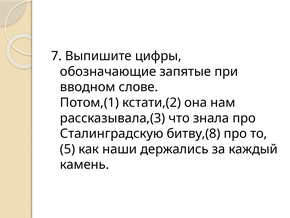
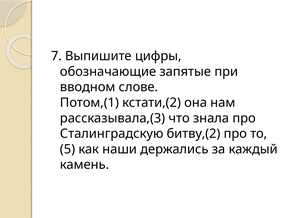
битву,(8: битву,(8 -> битву,(2
